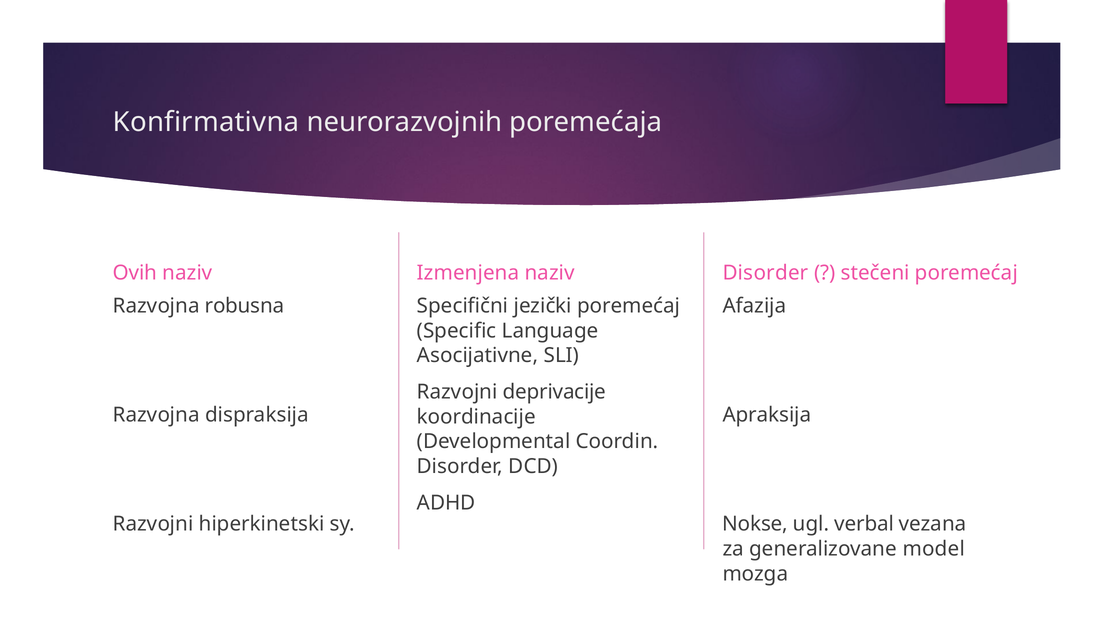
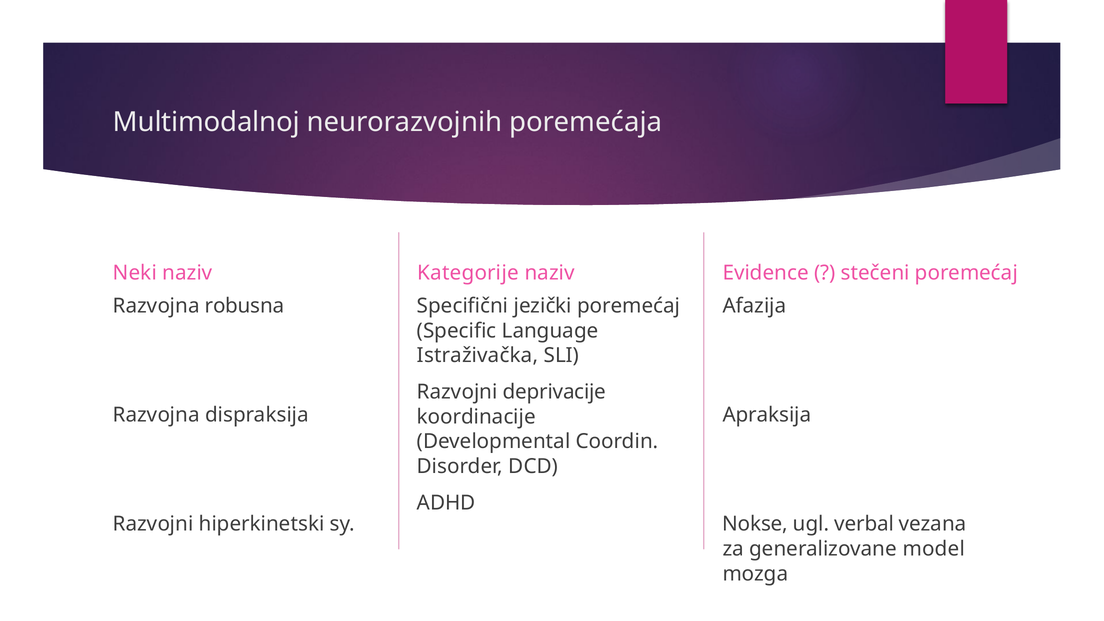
Konfirmativna: Konfirmativna -> Multimodalnoj
Ovih: Ovih -> Neki
Izmenjena: Izmenjena -> Kategorije
Disorder at (766, 273): Disorder -> Evidence
Asocijativne: Asocijativne -> Istraživačka
